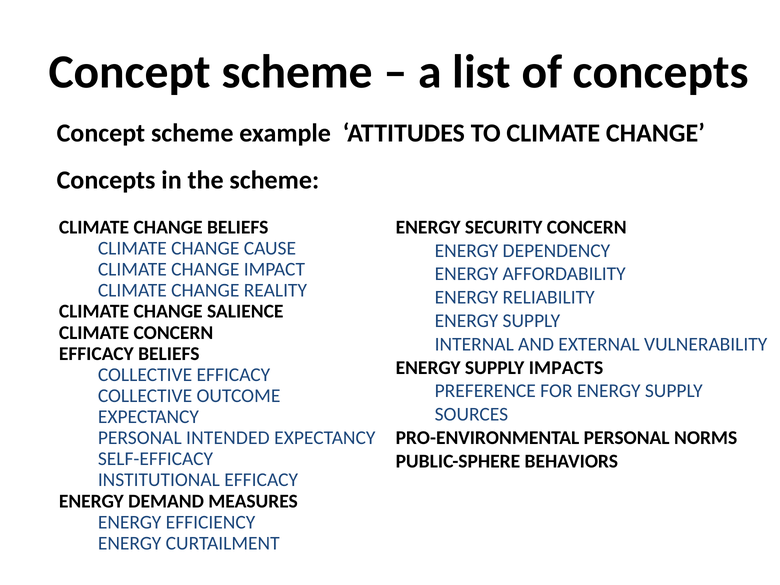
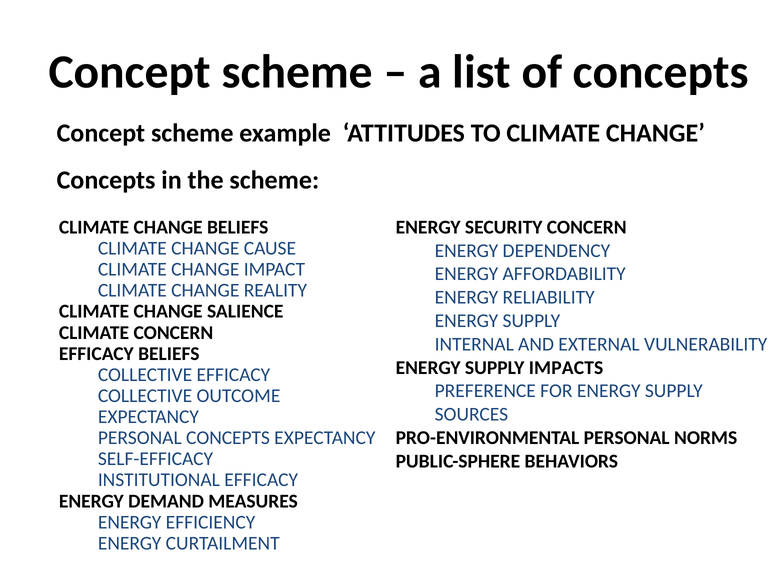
PERSONAL INTENDED: INTENDED -> CONCEPTS
